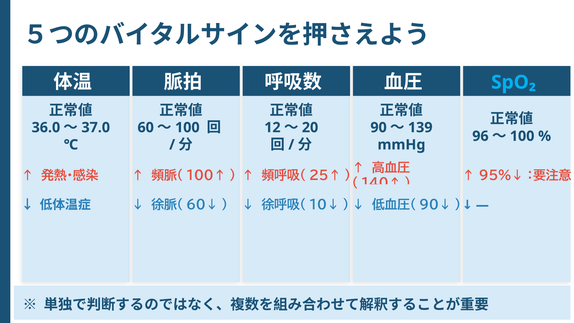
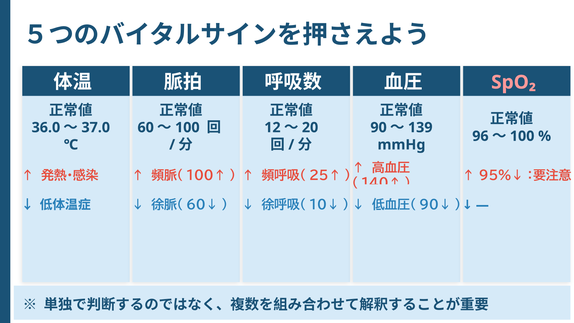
SpO₂ colour: light blue -> pink
